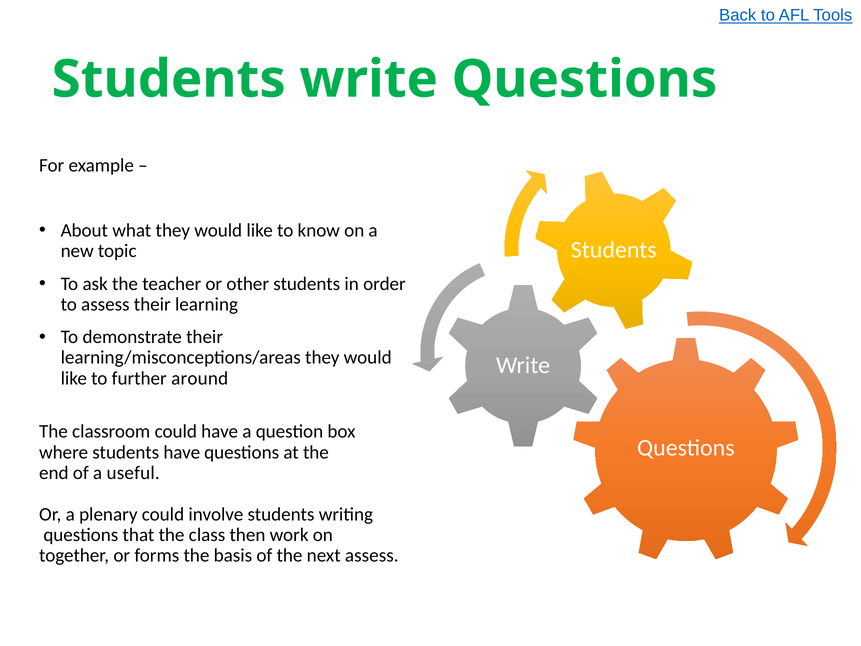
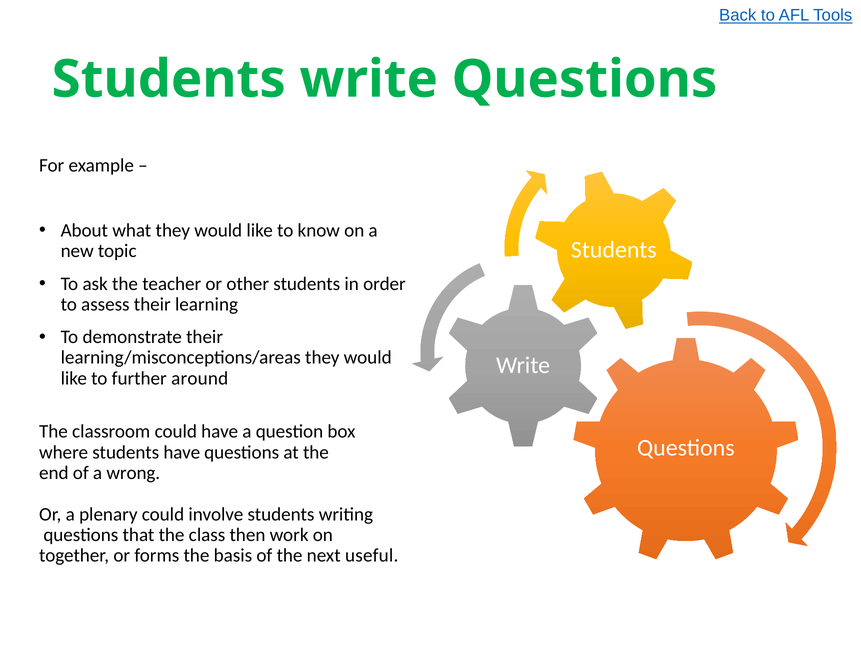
useful: useful -> wrong
next assess: assess -> useful
